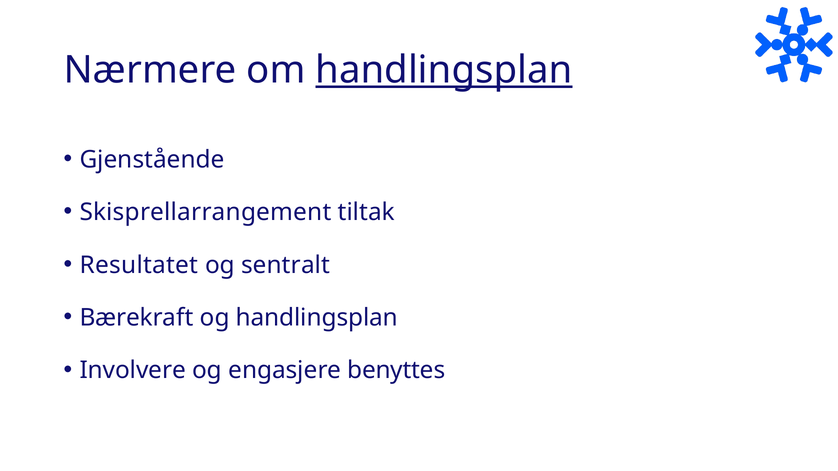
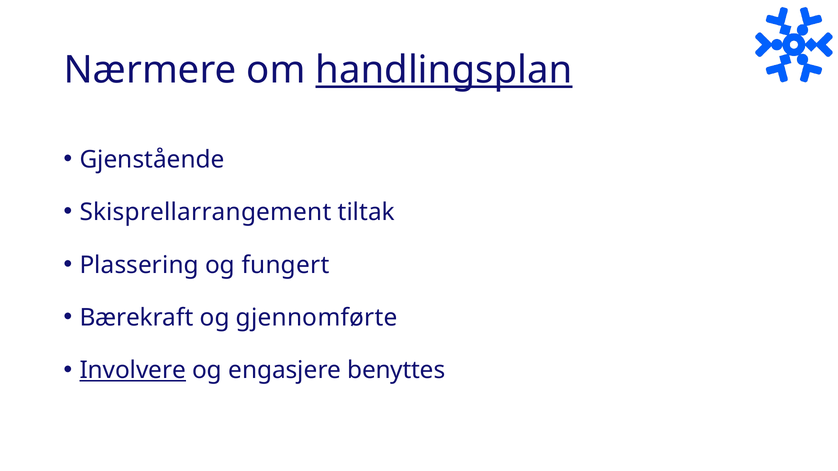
Resultatet: Resultatet -> Plassering
sentralt: sentralt -> fungert
og handlingsplan: handlingsplan -> gjennomførte
Involvere underline: none -> present
